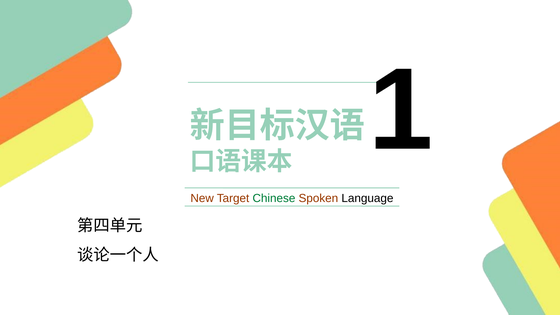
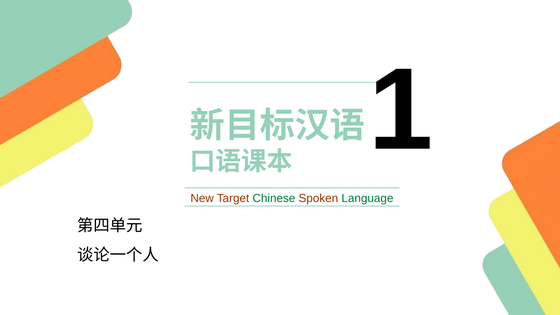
Language colour: black -> green
